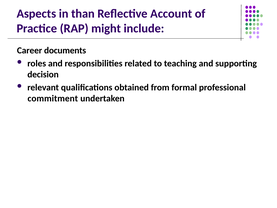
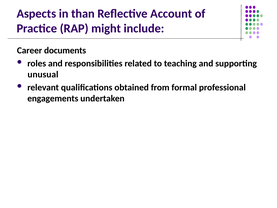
decision: decision -> unusual
commitment: commitment -> engagements
